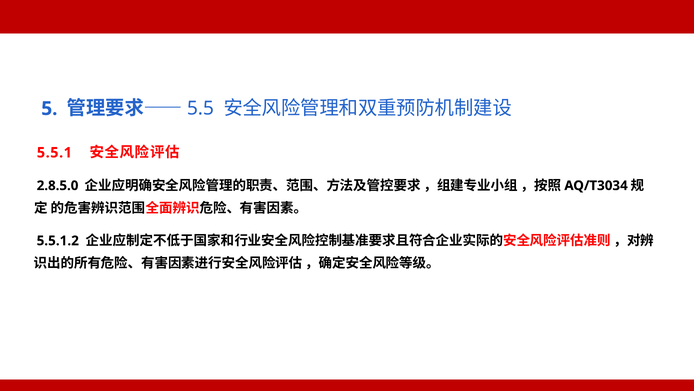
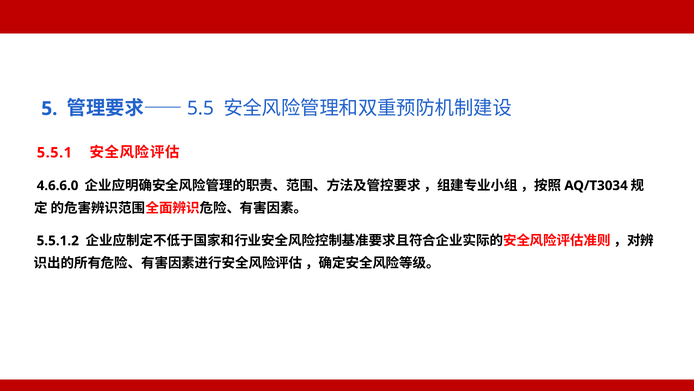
2.8.5.0: 2.8.5.0 -> 4.6.6.0
